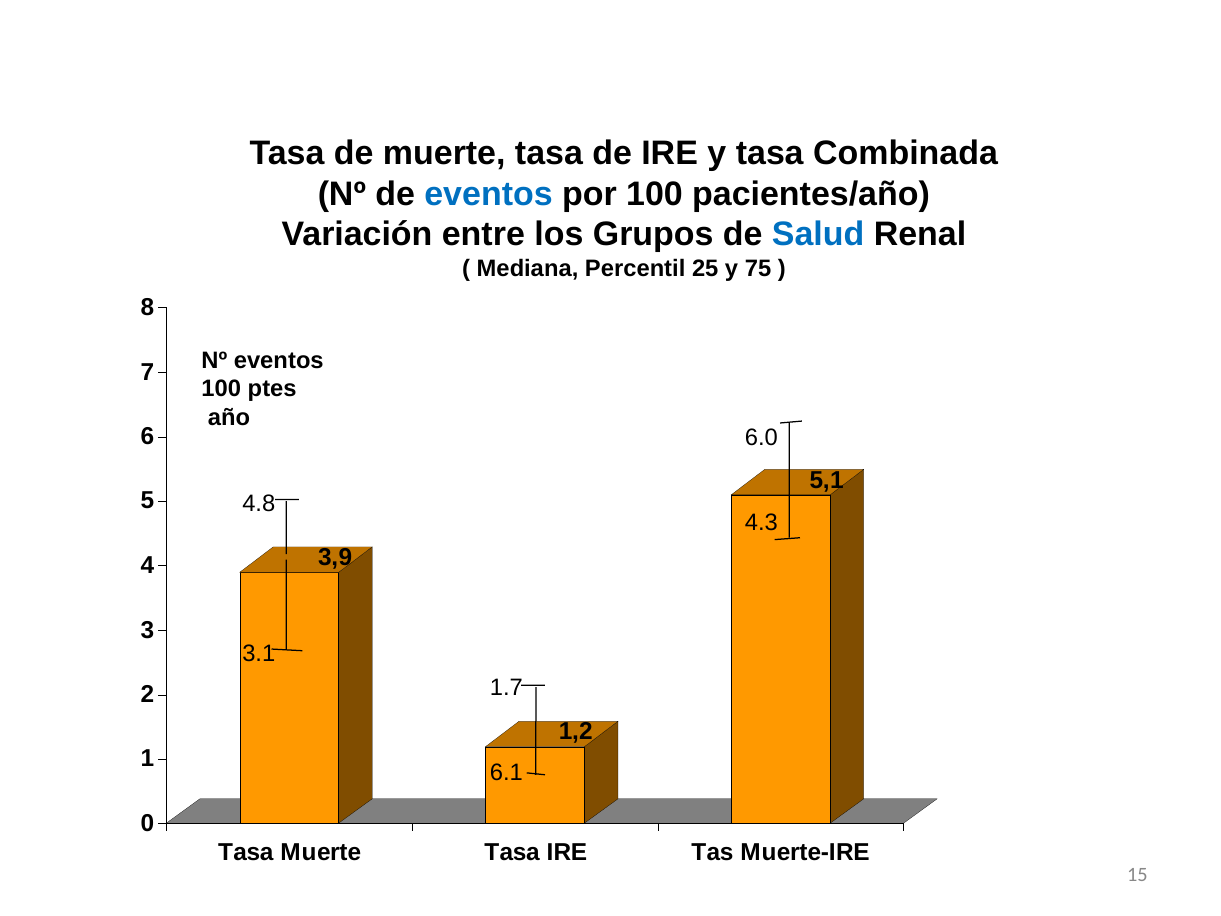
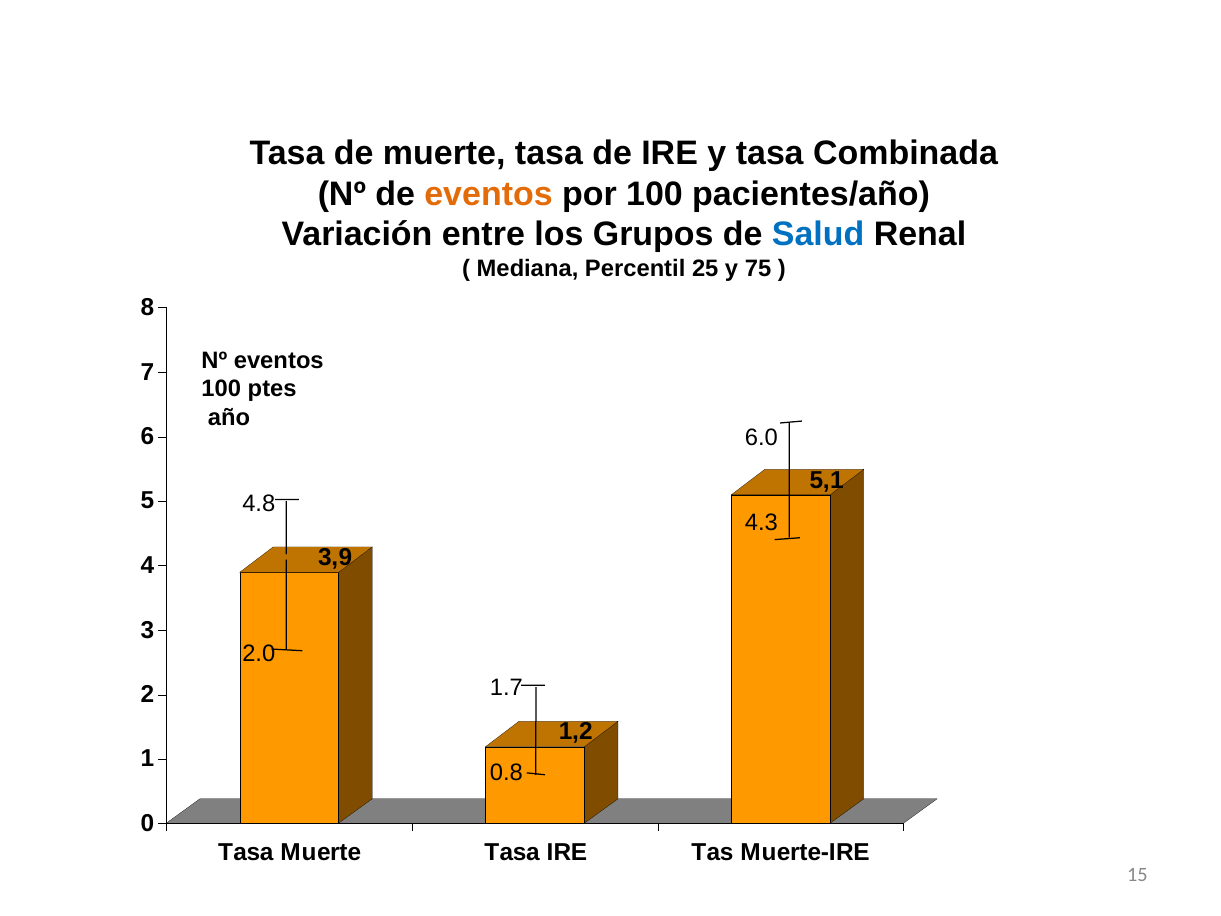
eventos at (489, 194) colour: blue -> orange
3.1: 3.1 -> 2.0
6.1: 6.1 -> 0.8
